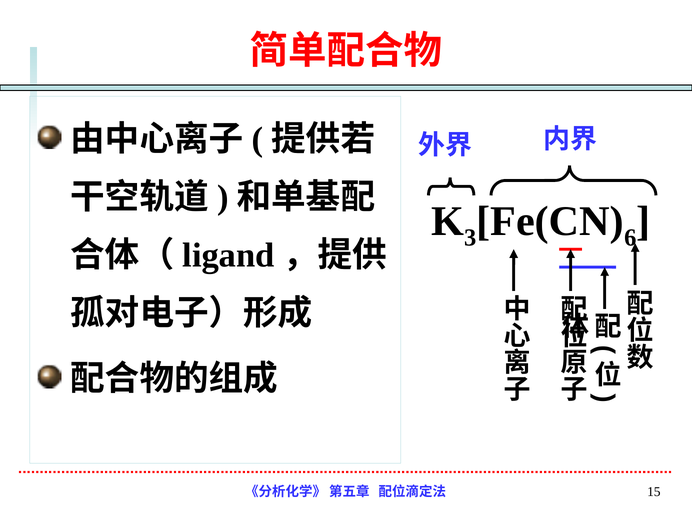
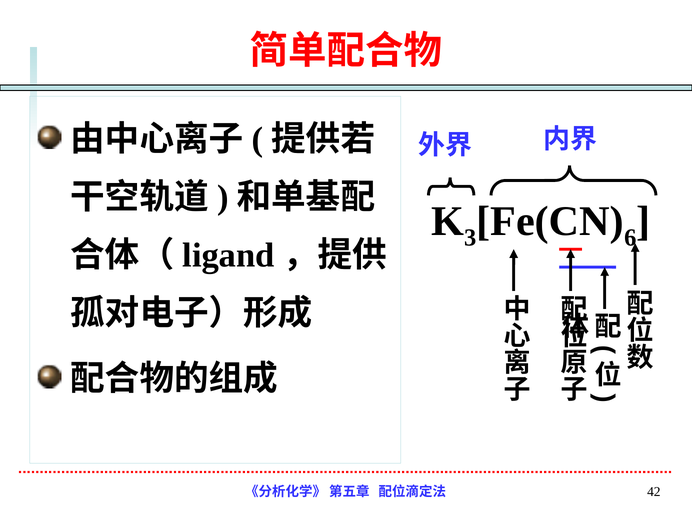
15: 15 -> 42
